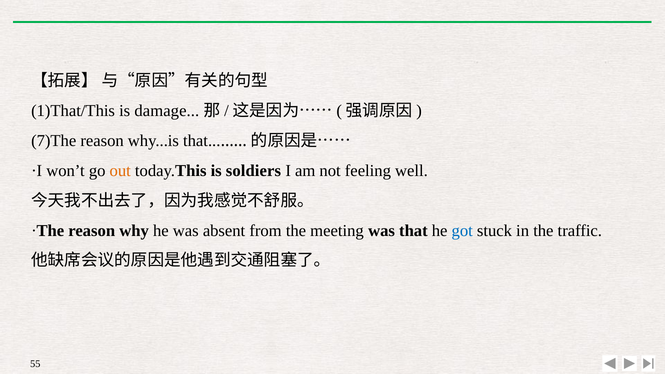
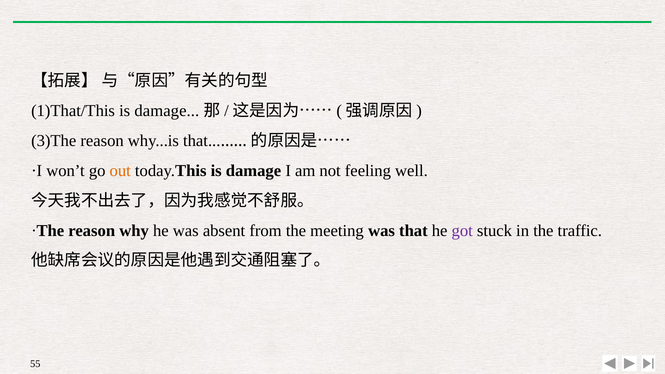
7)The: 7)The -> 3)The
today.This is soldiers: soldiers -> damage
got colour: blue -> purple
